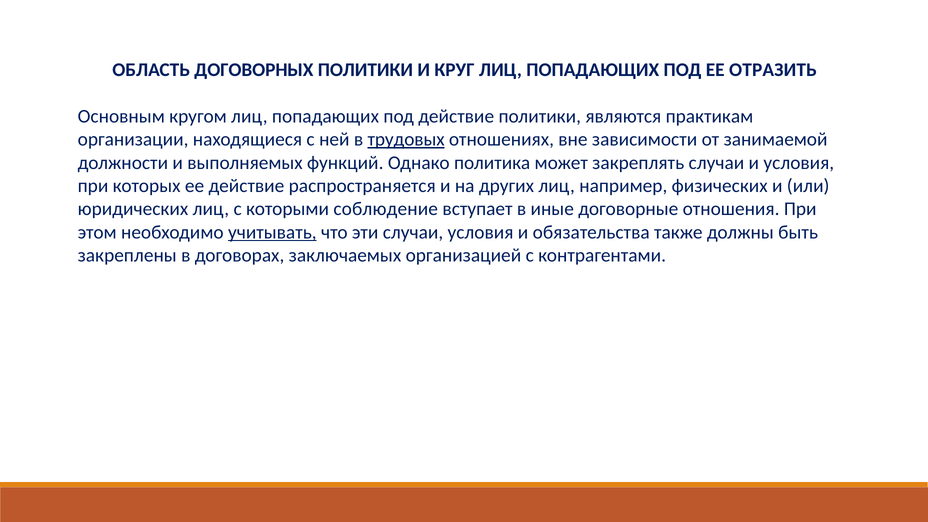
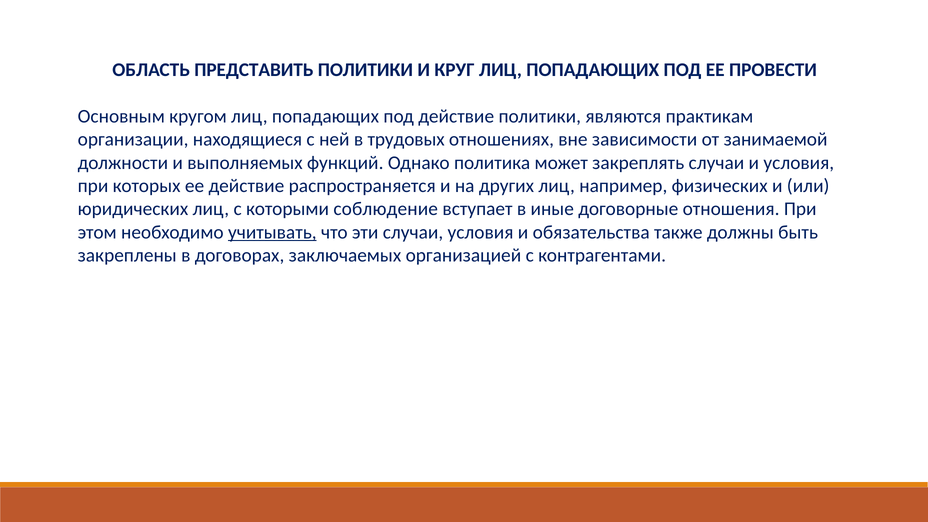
ДОГОВОРНЫХ: ДОГОВОРНЫХ -> ПРЕДСТАВИТЬ
ОТРАЗИТЬ: ОТРАЗИТЬ -> ПРОВЕСТИ
трудовых underline: present -> none
